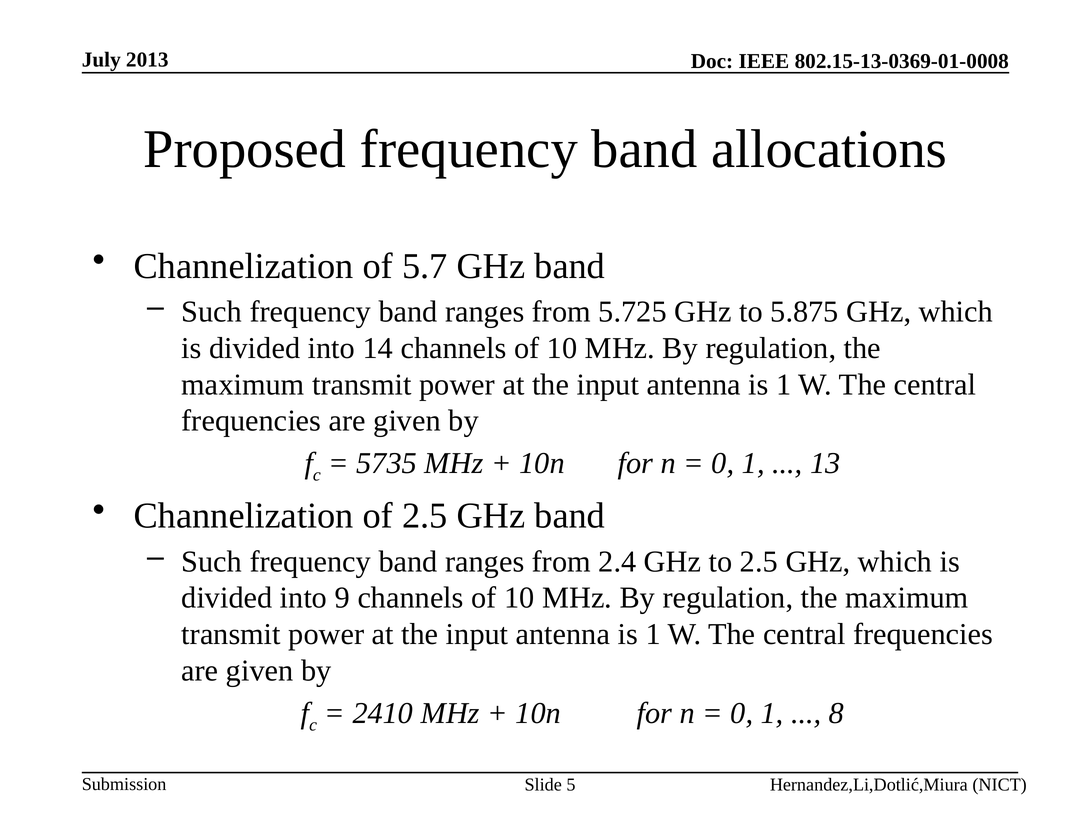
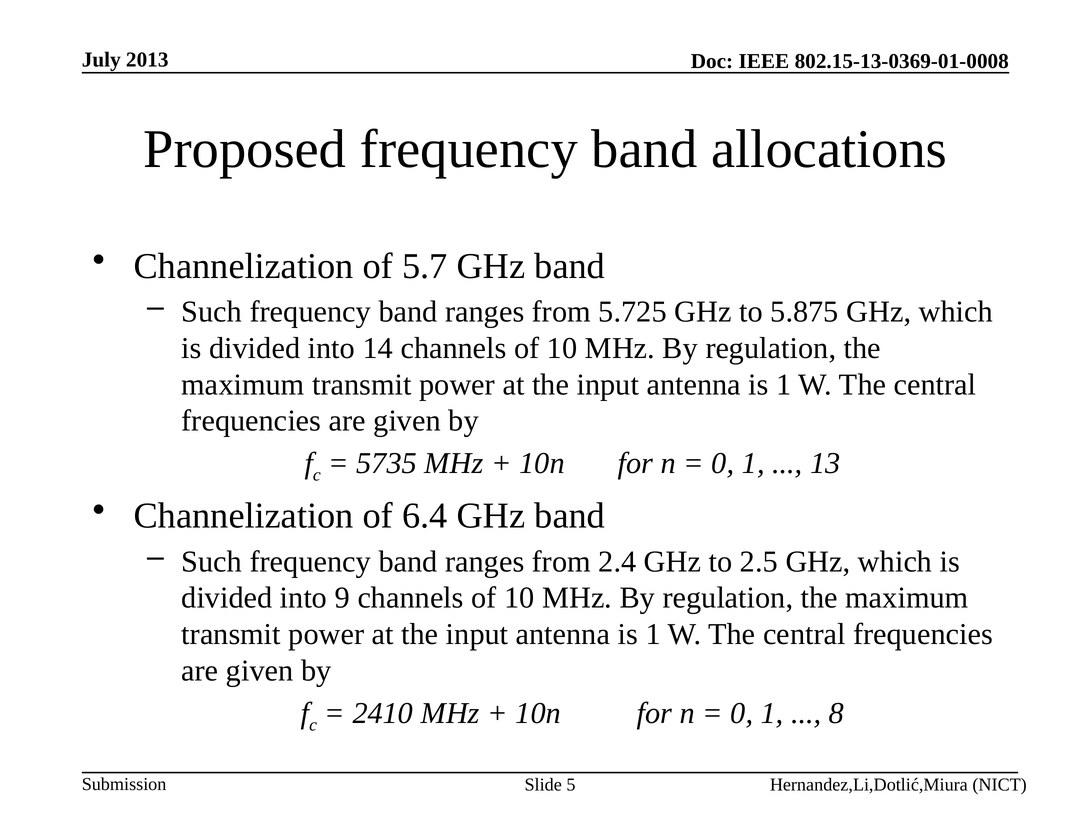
of 2.5: 2.5 -> 6.4
